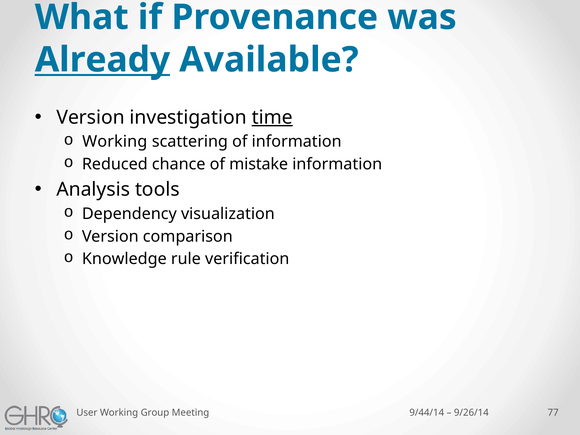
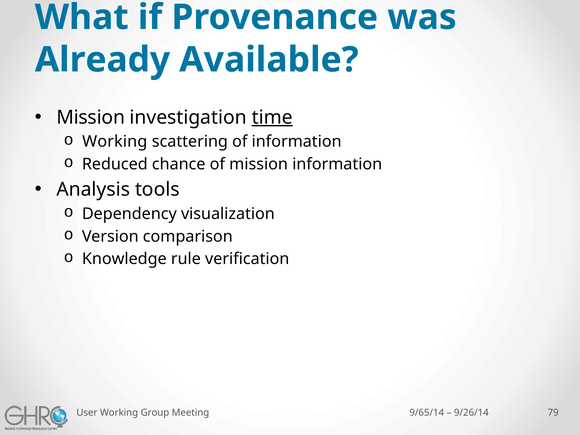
Already underline: present -> none
Version at (91, 117): Version -> Mission
of mistake: mistake -> mission
9/44/14: 9/44/14 -> 9/65/14
77: 77 -> 79
